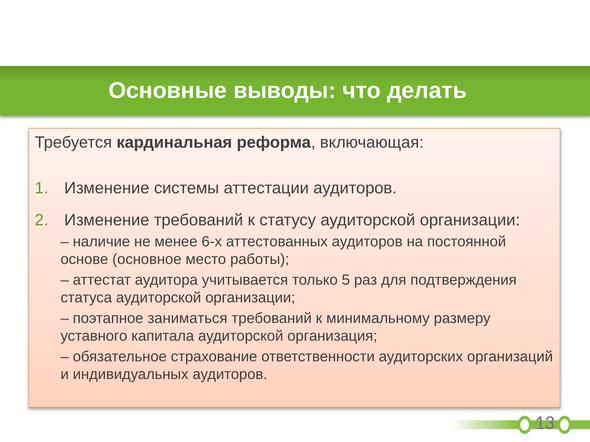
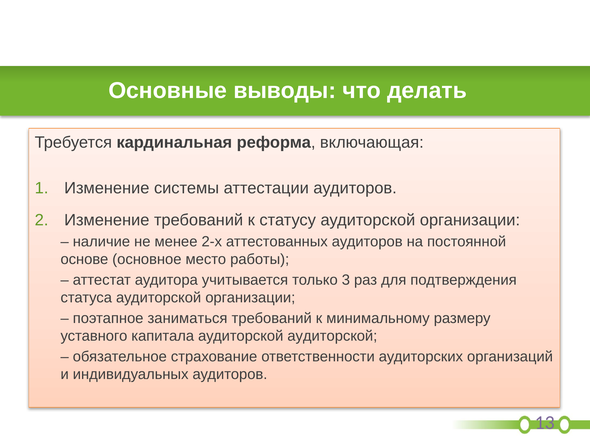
6-х: 6-х -> 2-х
5: 5 -> 3
аудиторской организация: организация -> аудиторской
